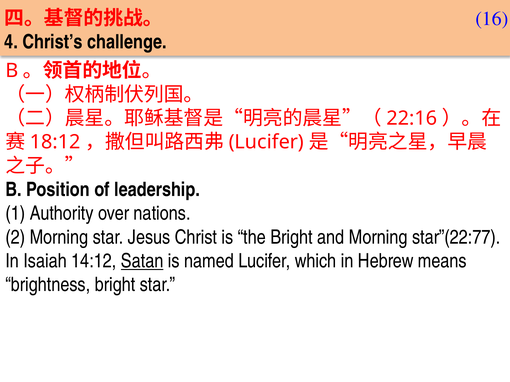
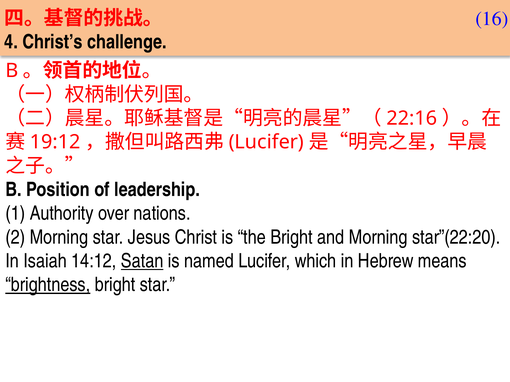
18:12: 18:12 -> 19:12
star”(22:77: star”(22:77 -> star”(22:20
brightness underline: none -> present
